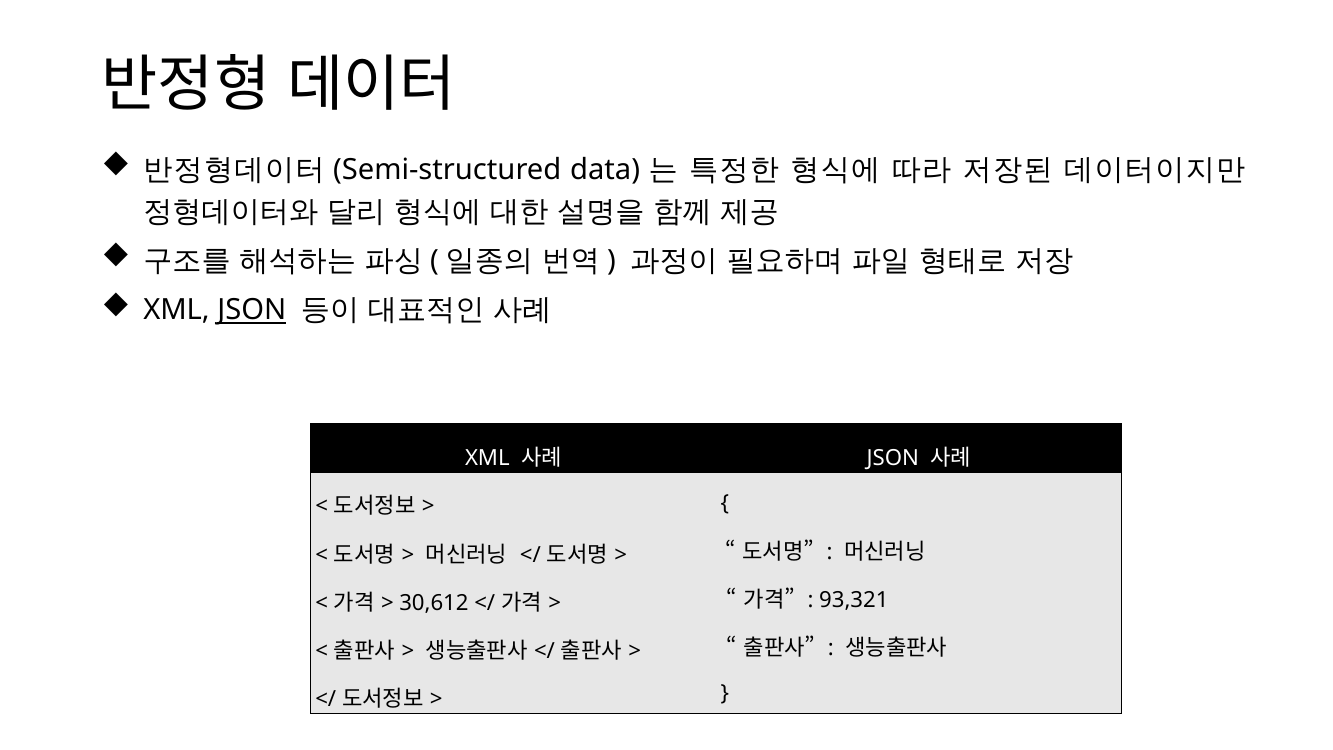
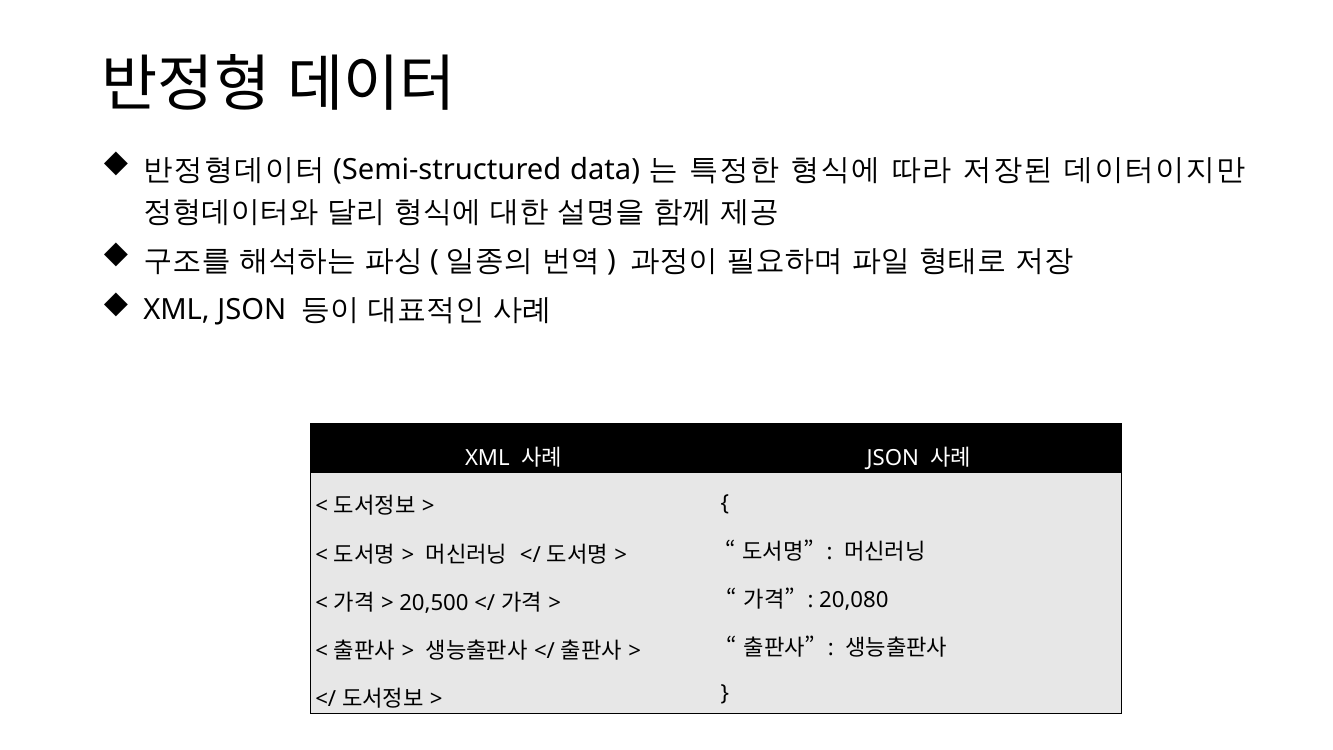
JSON at (252, 310) underline: present -> none
93,321: 93,321 -> 20,080
30,612: 30,612 -> 20,500
